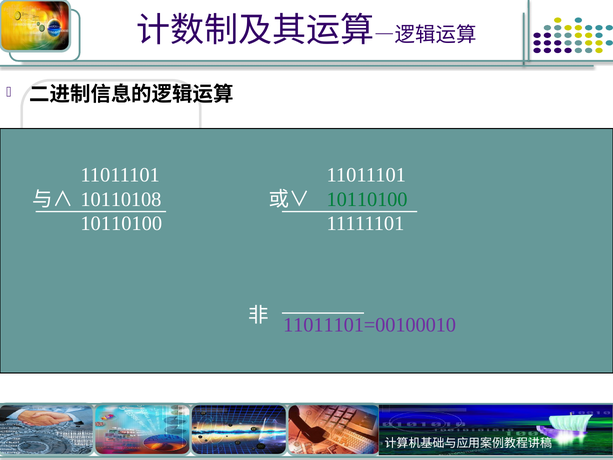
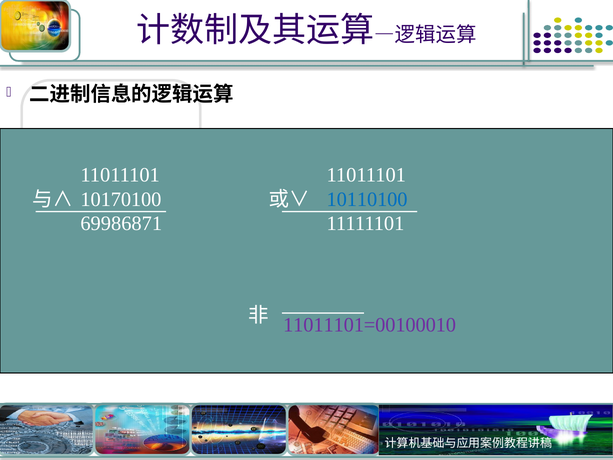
10110108: 10110108 -> 10170100
10110100 at (367, 200) colour: green -> blue
10110100 at (121, 223): 10110100 -> 69986871
